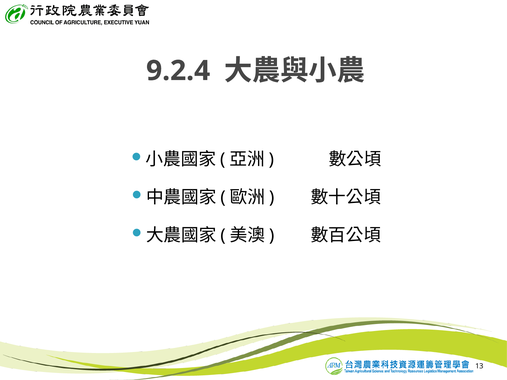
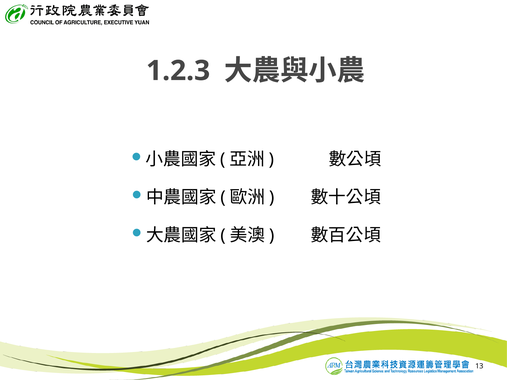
9.2.4: 9.2.4 -> 1.2.3
